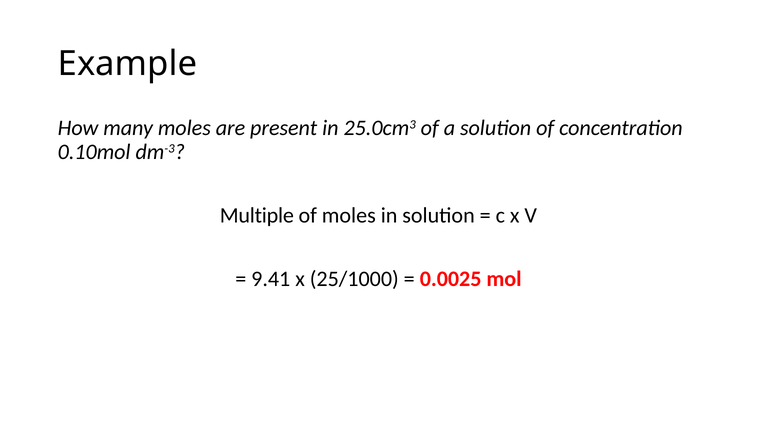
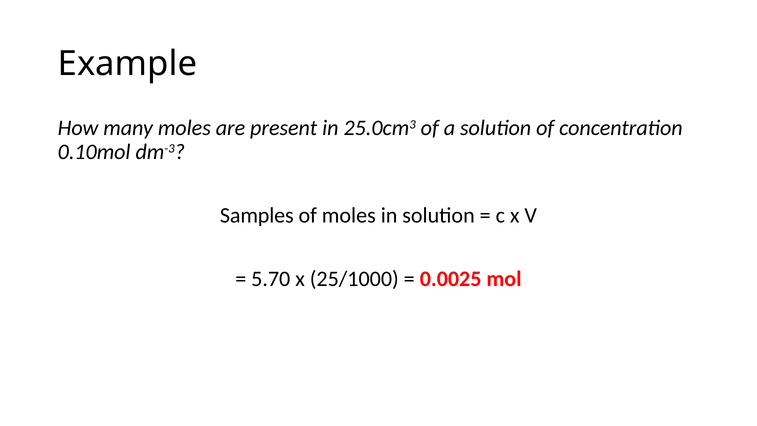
Multiple: Multiple -> Samples
9.41: 9.41 -> 5.70
